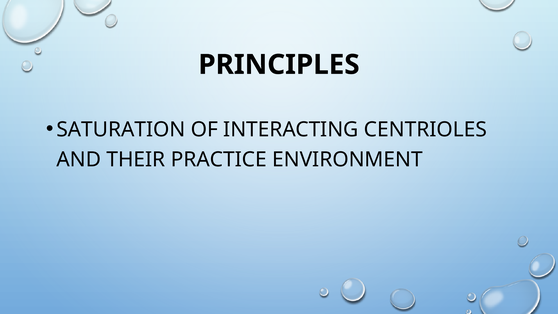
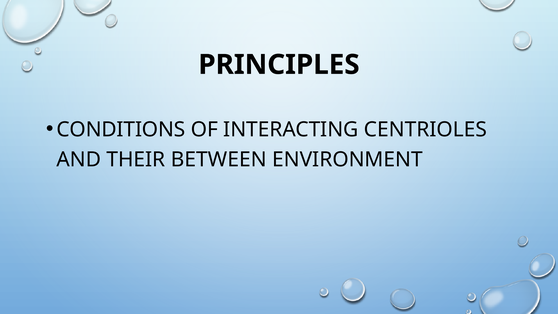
SATURATION: SATURATION -> CONDITIONS
PRACTICE: PRACTICE -> BETWEEN
